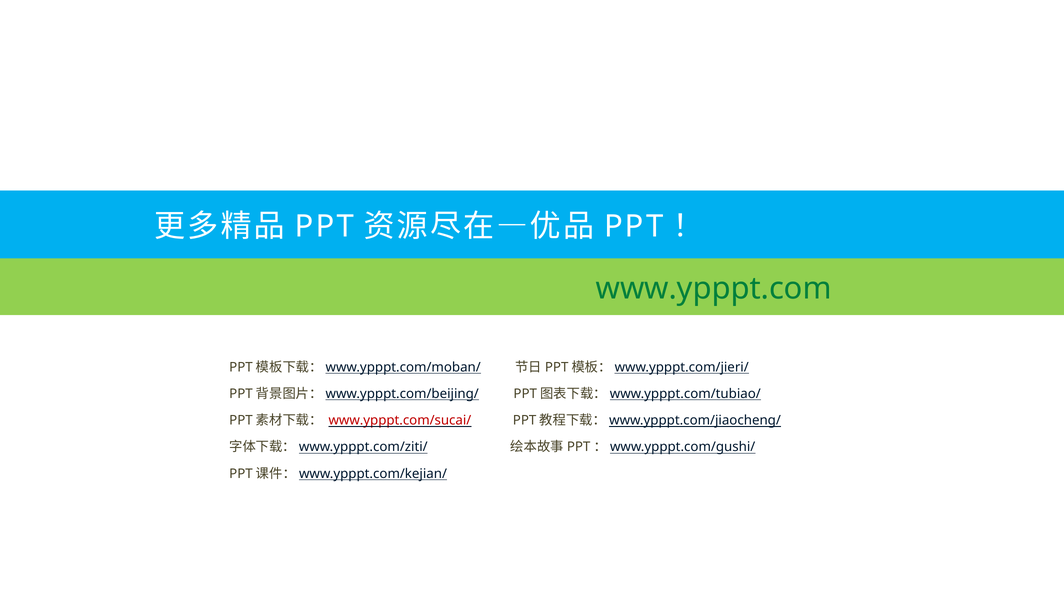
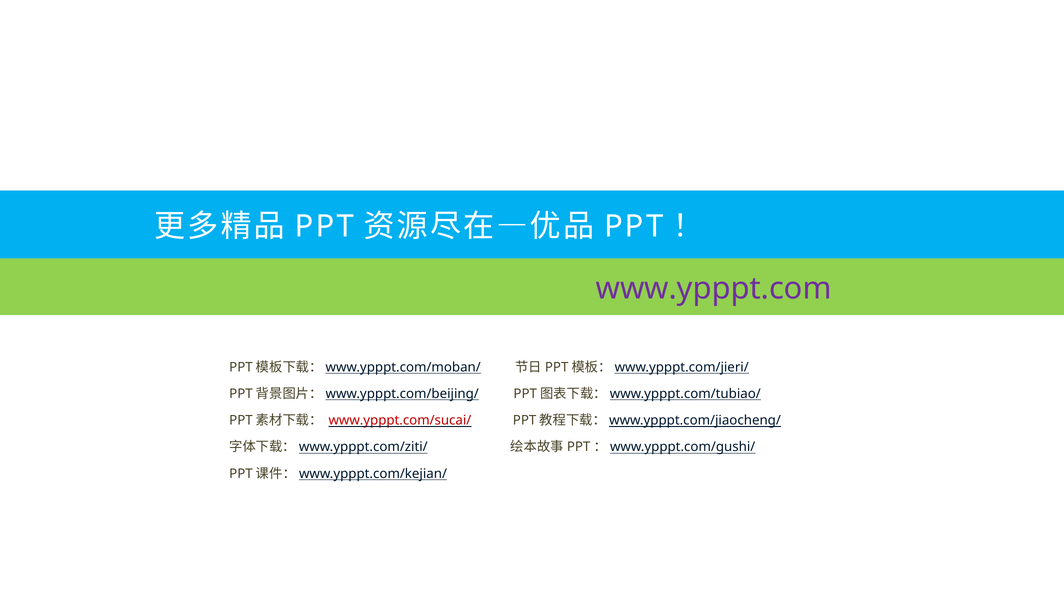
www.ypppt.com colour: green -> purple
